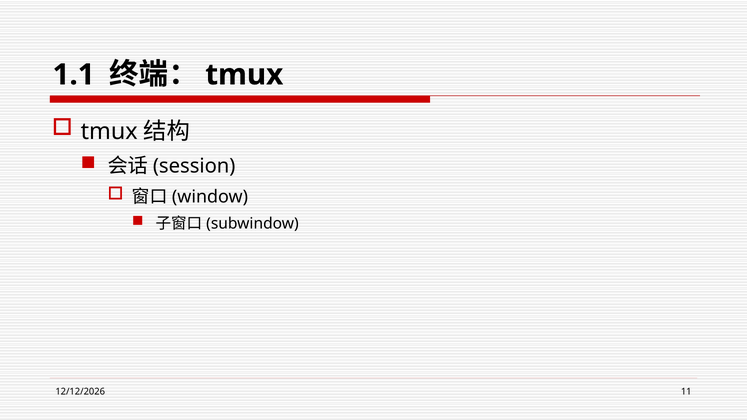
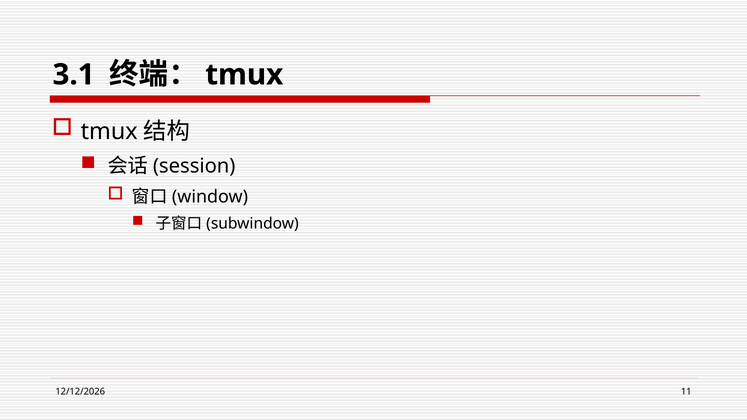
1.1: 1.1 -> 3.1
